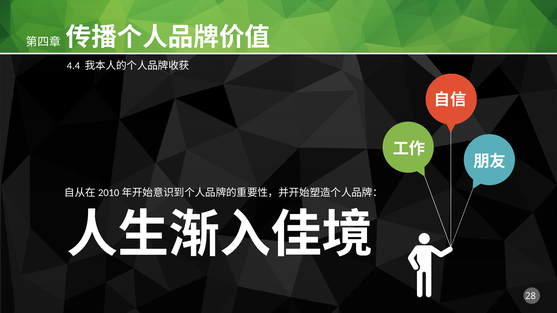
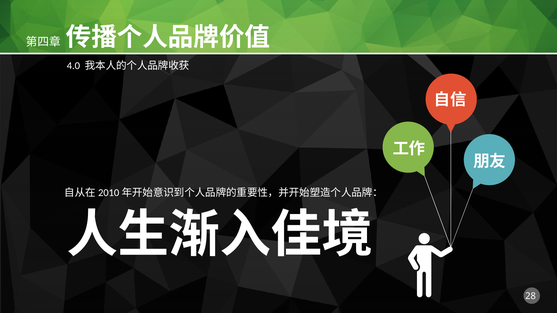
4.4: 4.4 -> 4.0
